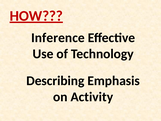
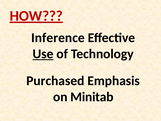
Use underline: none -> present
Describing: Describing -> Purchased
Activity: Activity -> Minitab
